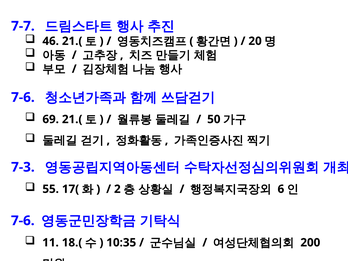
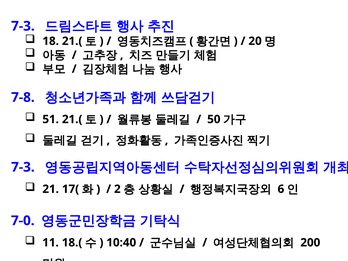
7-7 at (23, 26): 7-7 -> 7-3
46: 46 -> 18
7-6 at (23, 97): 7-6 -> 7-8
69: 69 -> 51
55: 55 -> 21
7-6 at (23, 221): 7-6 -> 7-0
10:35: 10:35 -> 10:40
